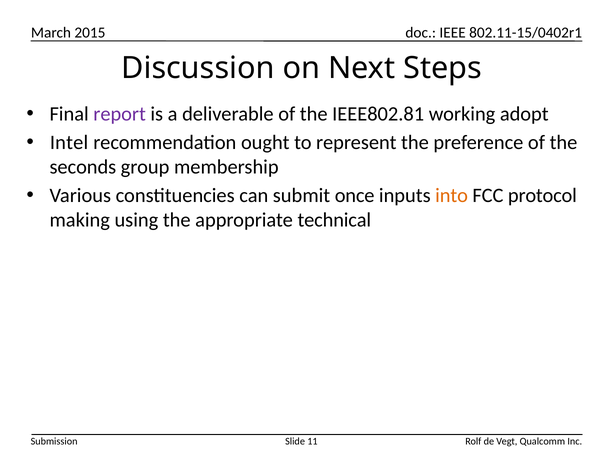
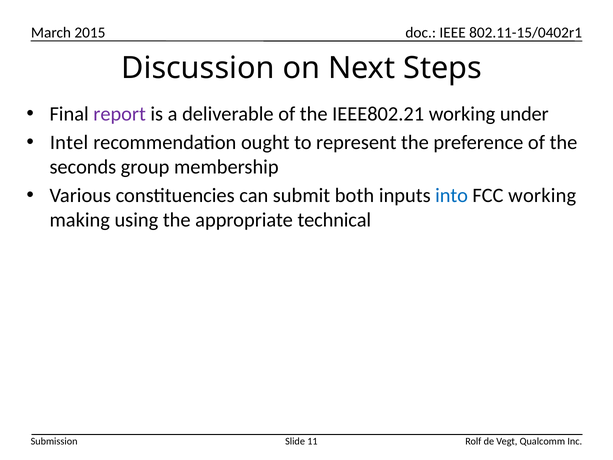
IEEE802.81: IEEE802.81 -> IEEE802.21
adopt: adopt -> under
once: once -> both
into colour: orange -> blue
FCC protocol: protocol -> working
